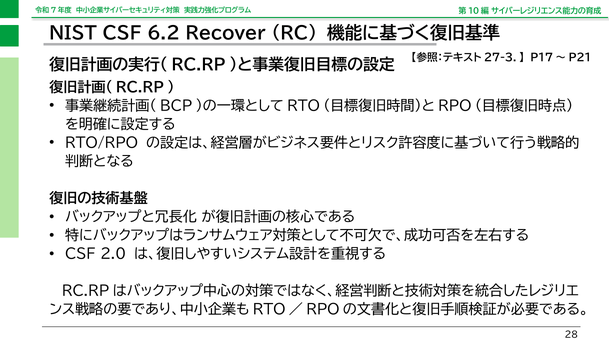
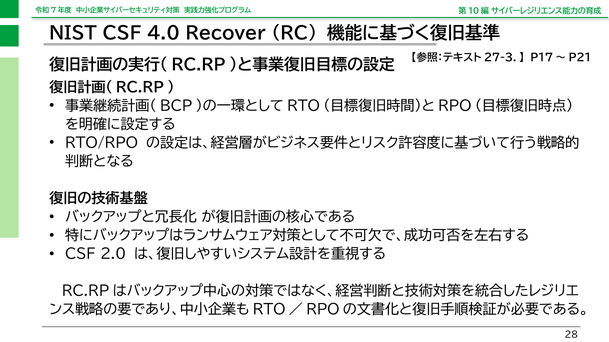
6.2: 6.2 -> 4.0
